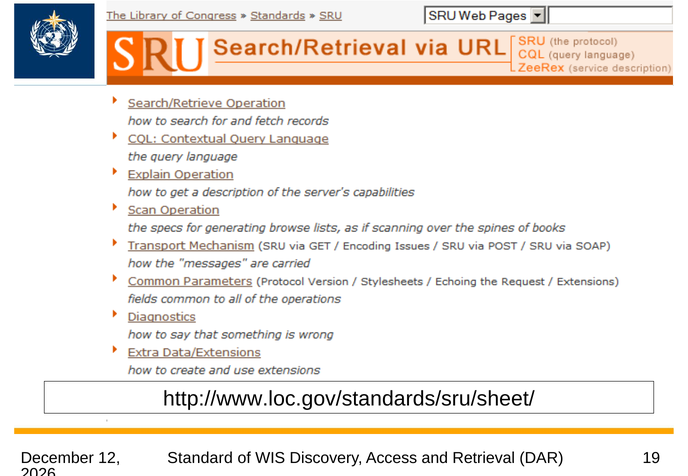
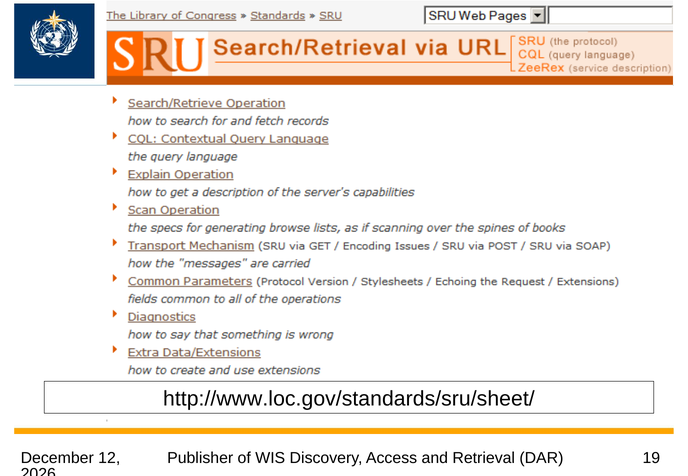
Standard: Standard -> Publisher
